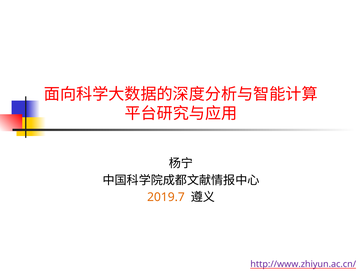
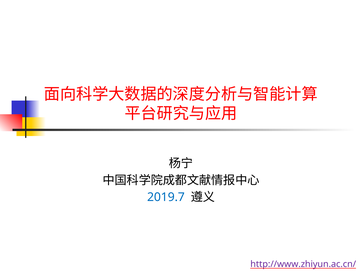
2019.7 colour: orange -> blue
